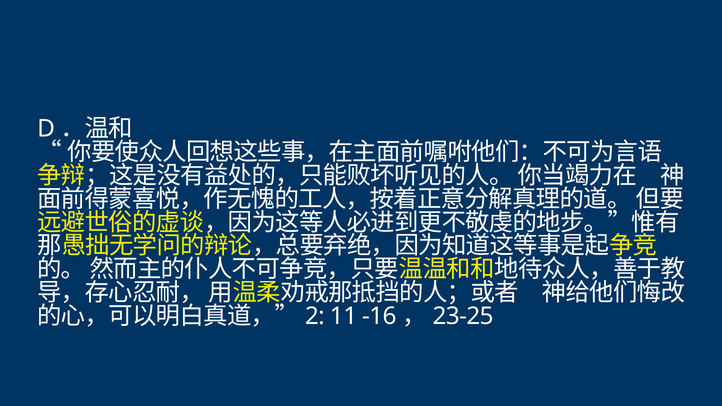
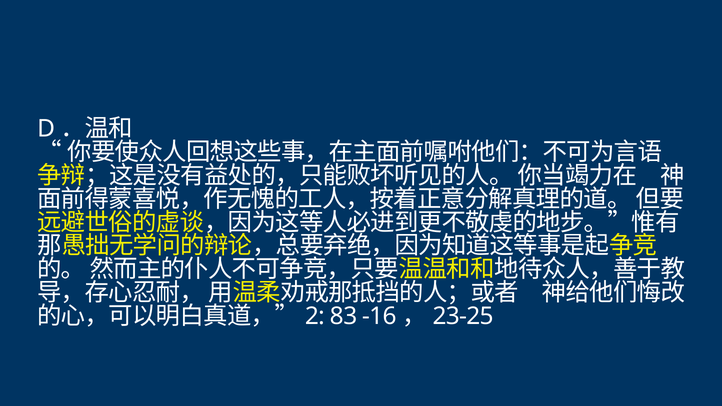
11: 11 -> 83
